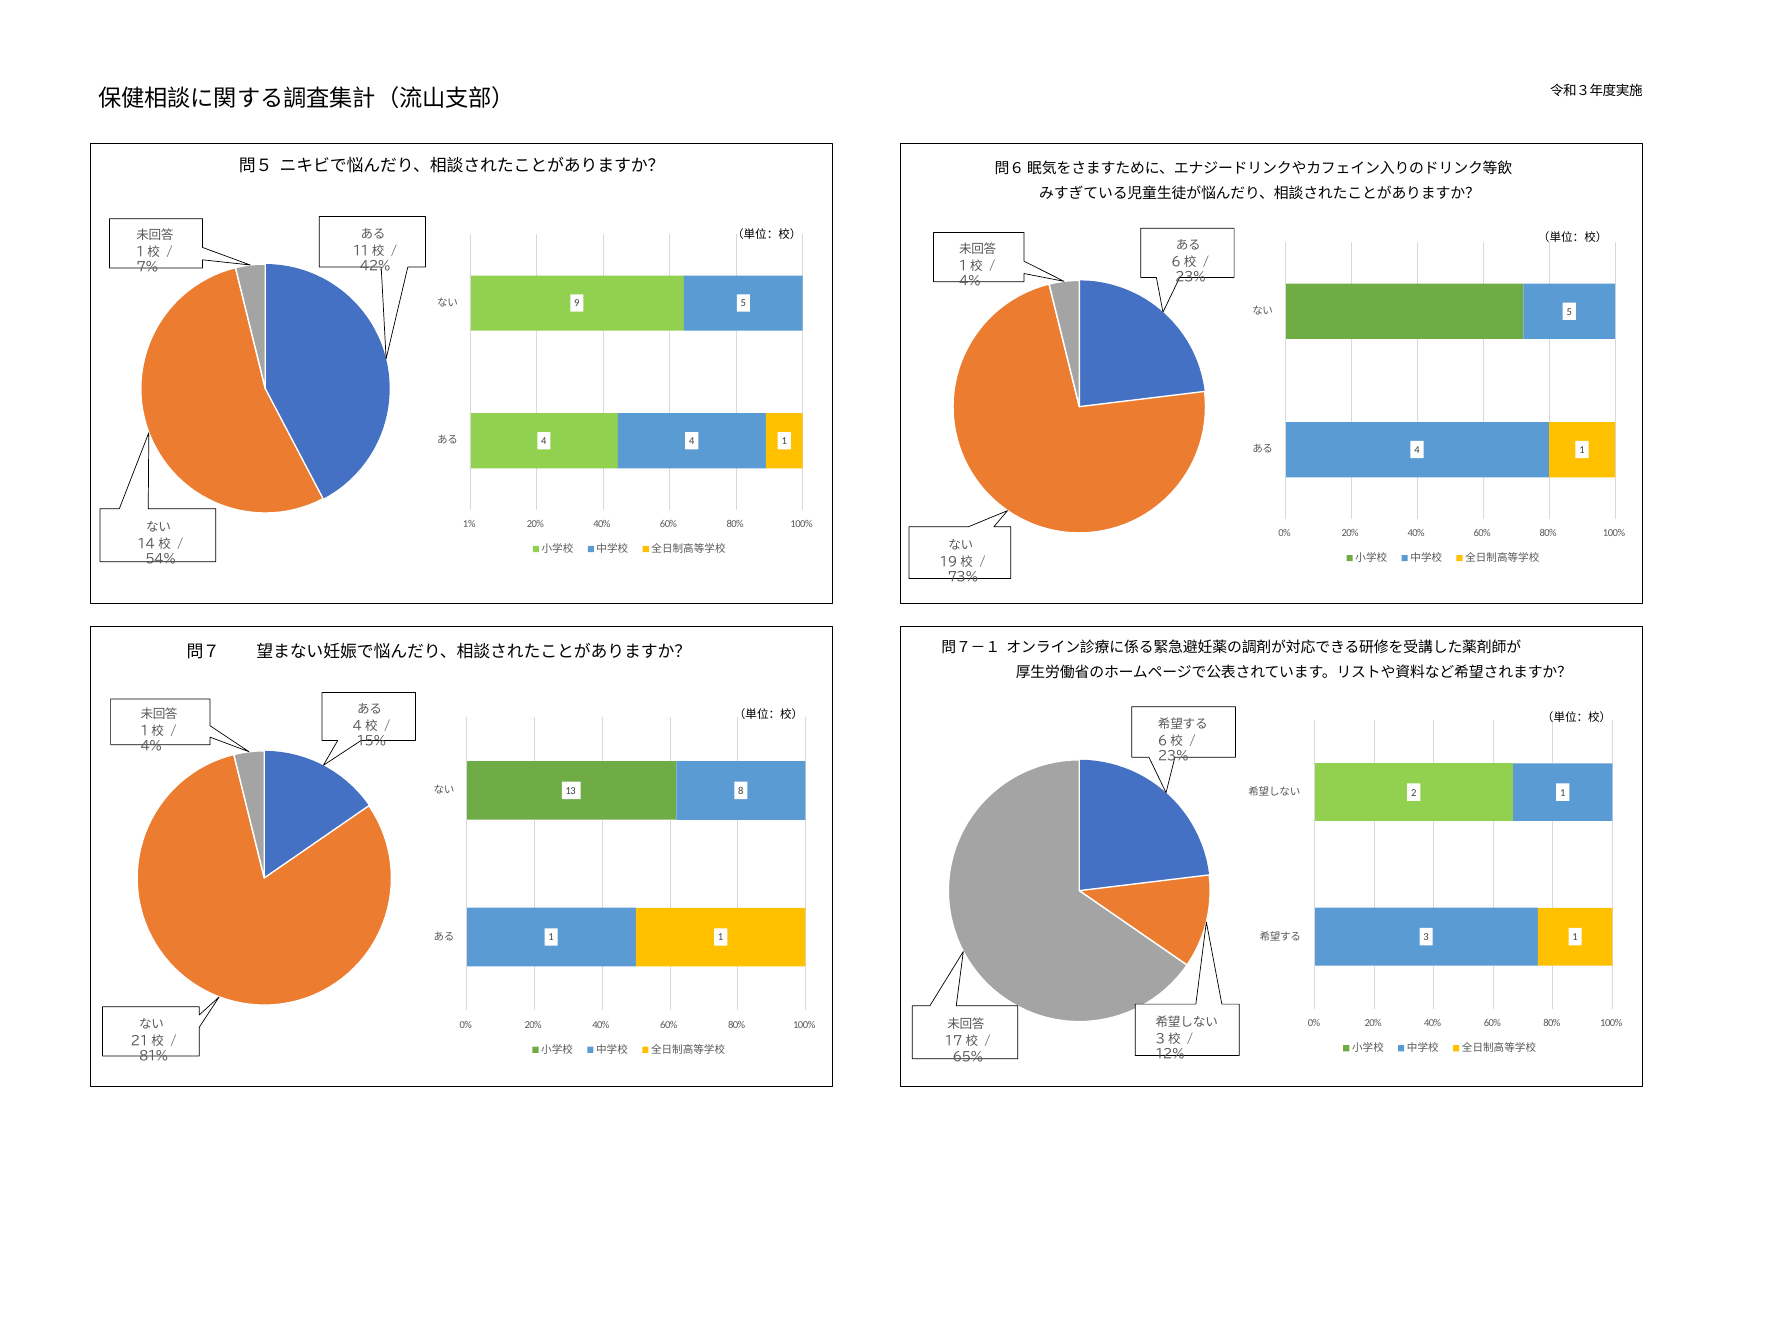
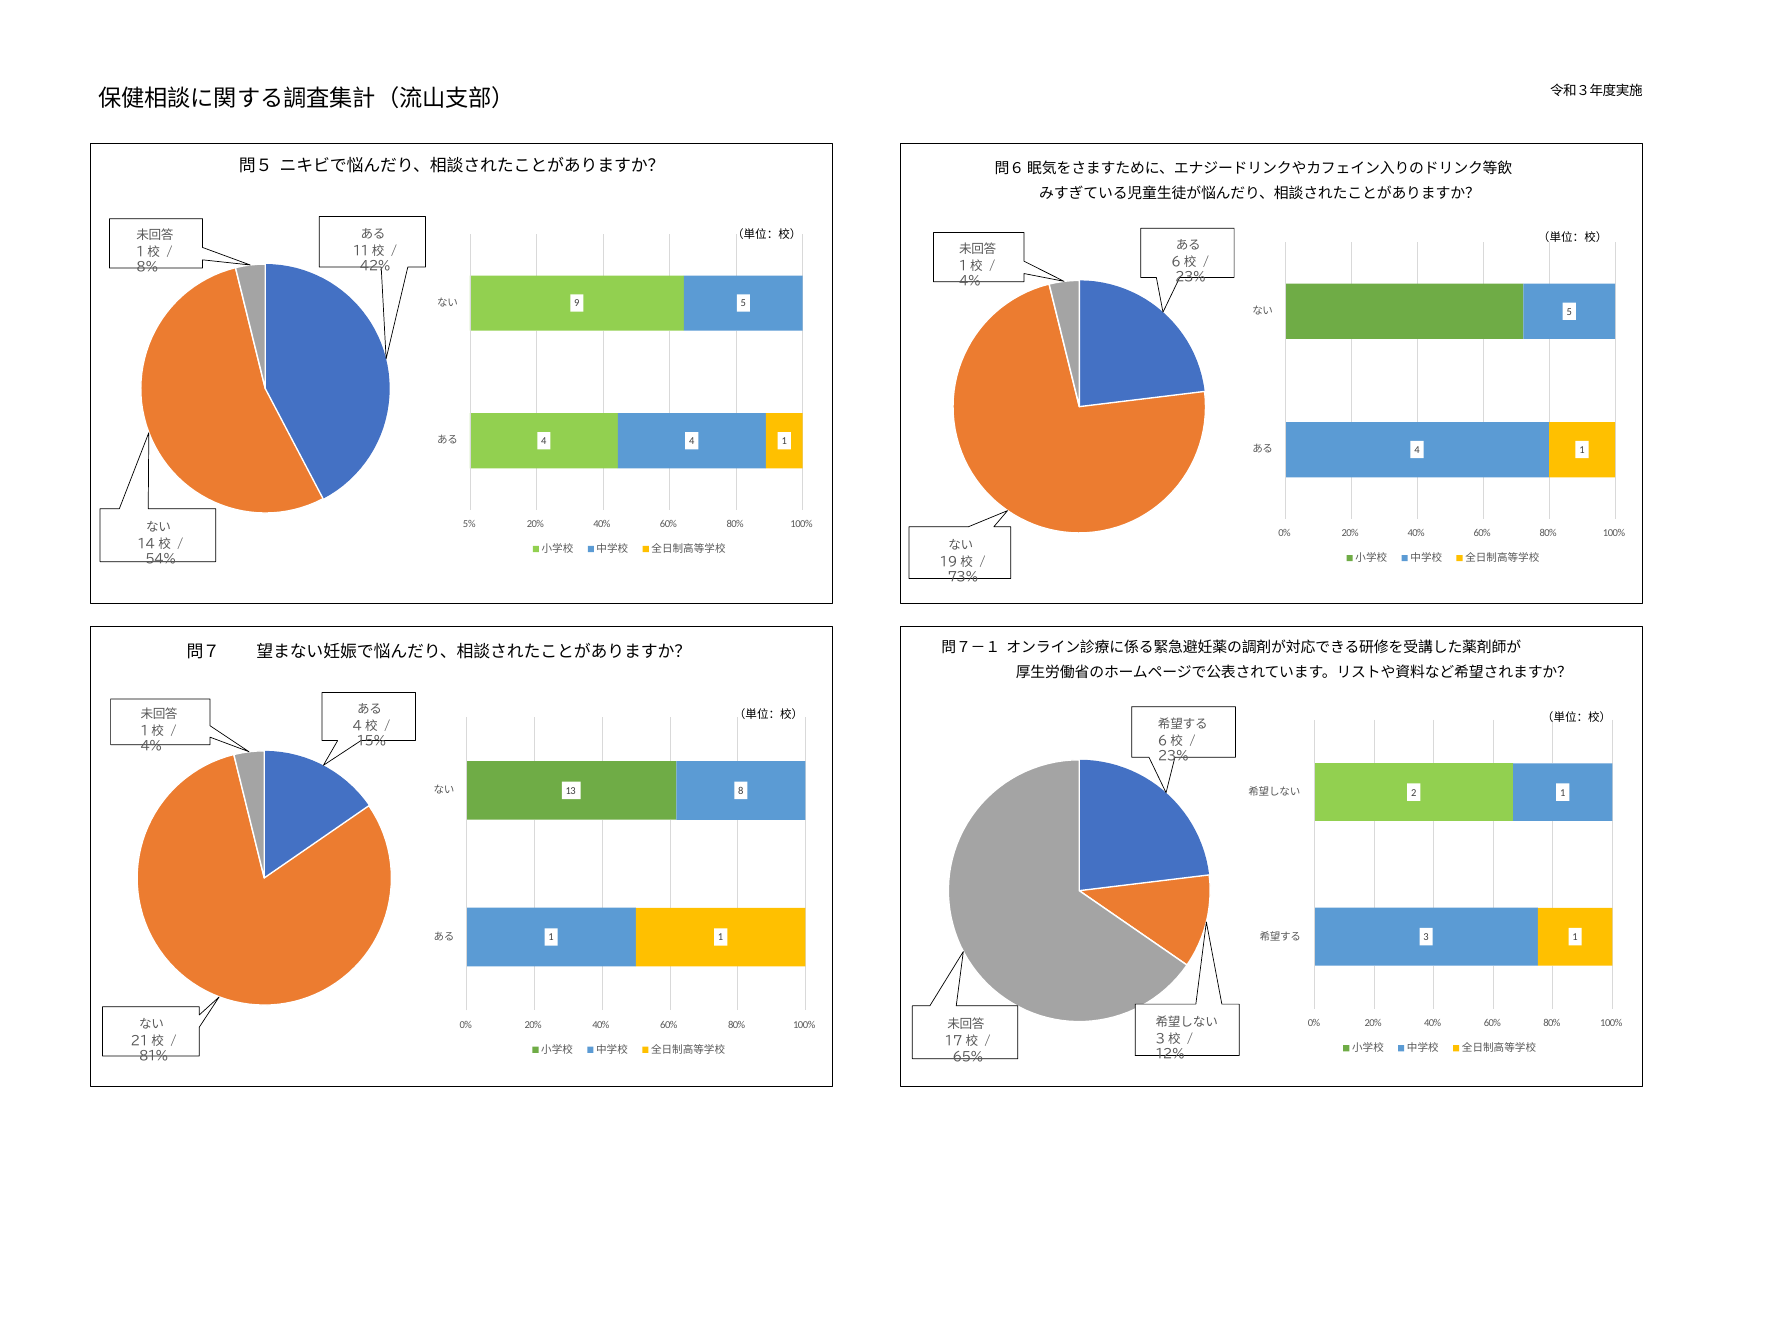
7%: 7% -> 8%
1%: 1% -> 5%
